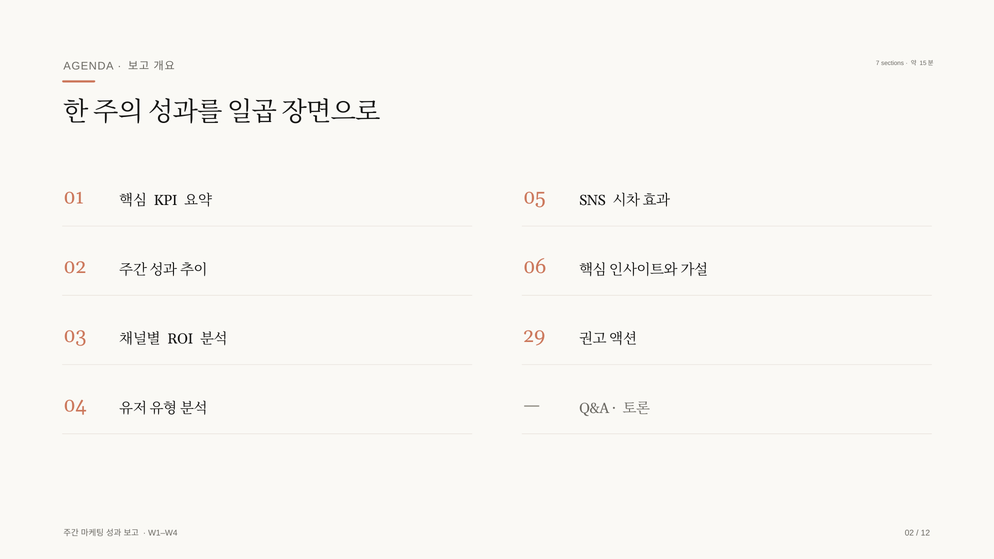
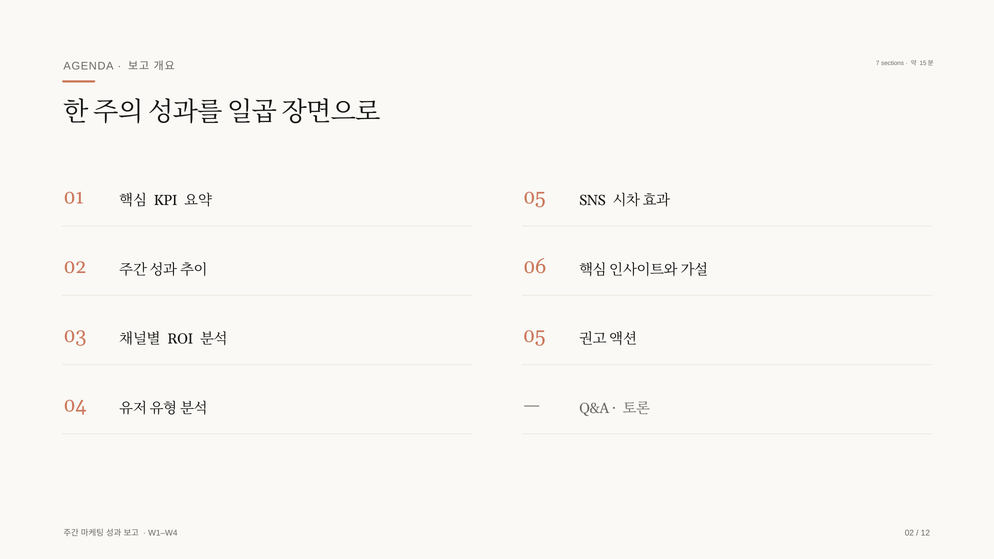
29 at (534, 336): 29 -> 05
